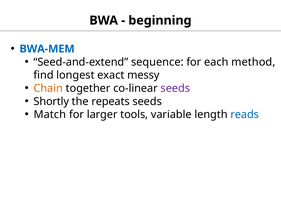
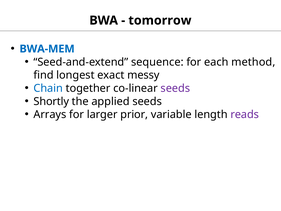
beginning: beginning -> tomorrow
Chain colour: orange -> blue
repeats: repeats -> applied
Match: Match -> Arrays
tools: tools -> prior
reads colour: blue -> purple
